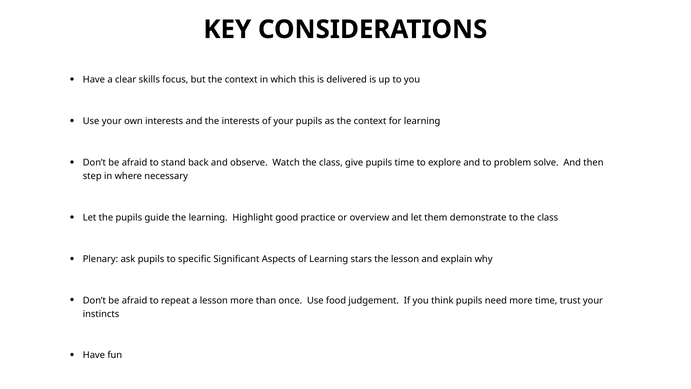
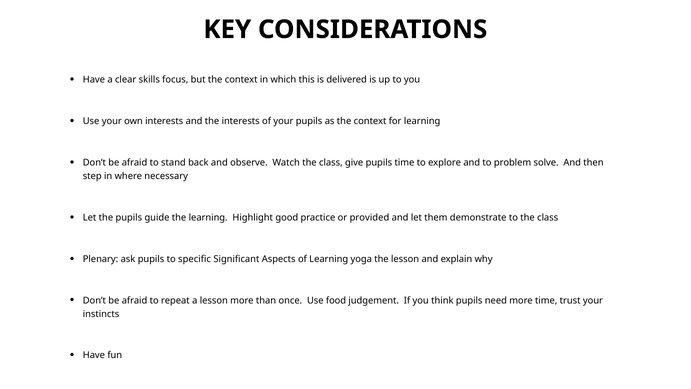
overview: overview -> provided
stars: stars -> yoga
